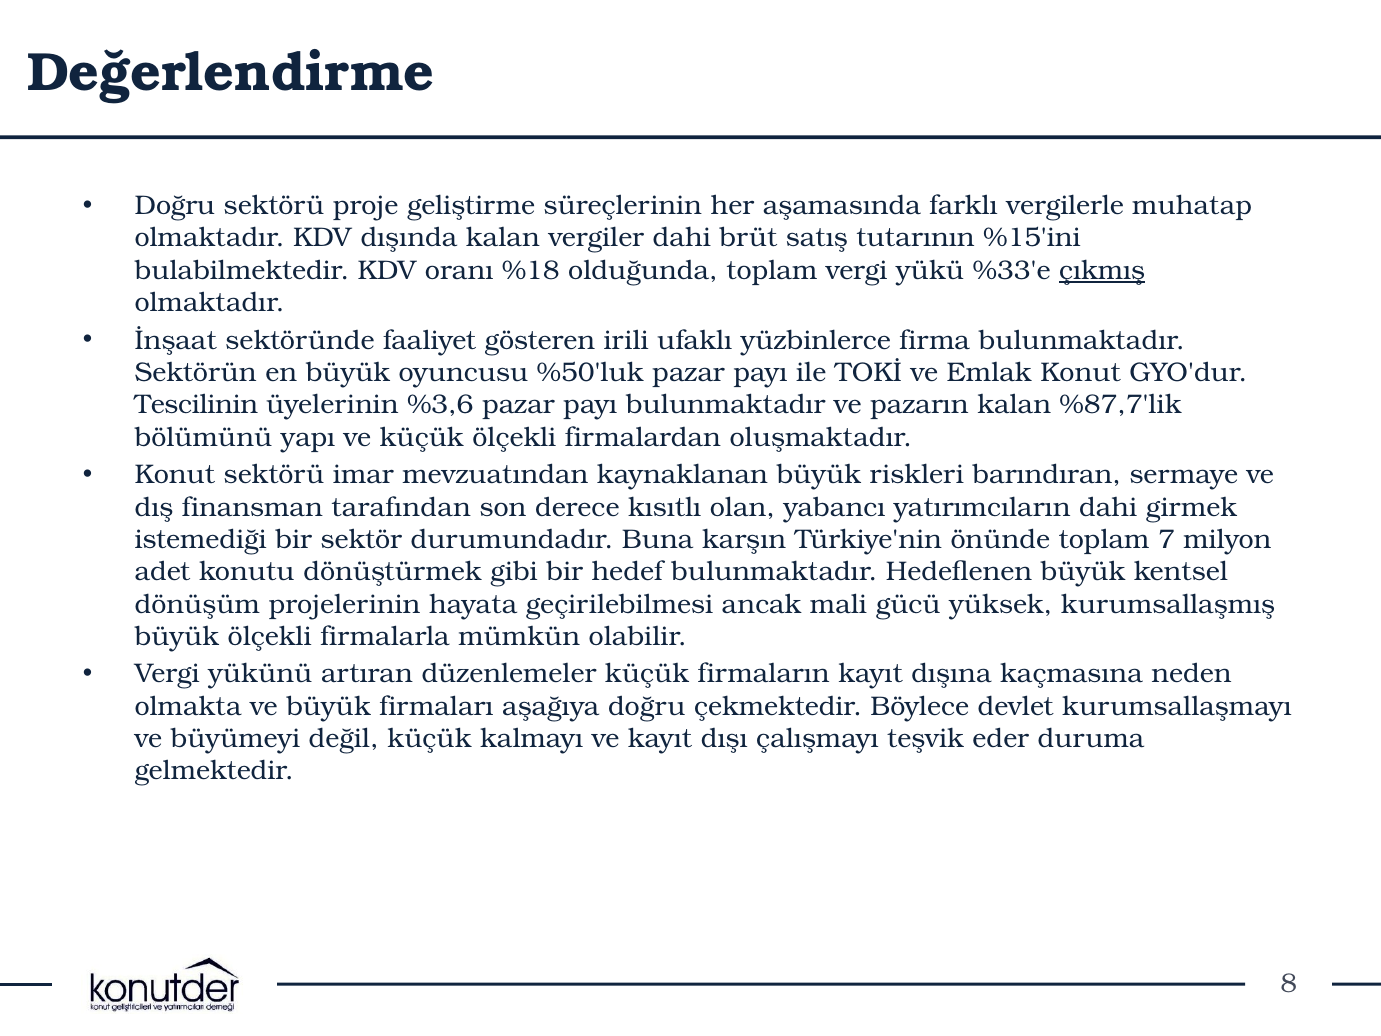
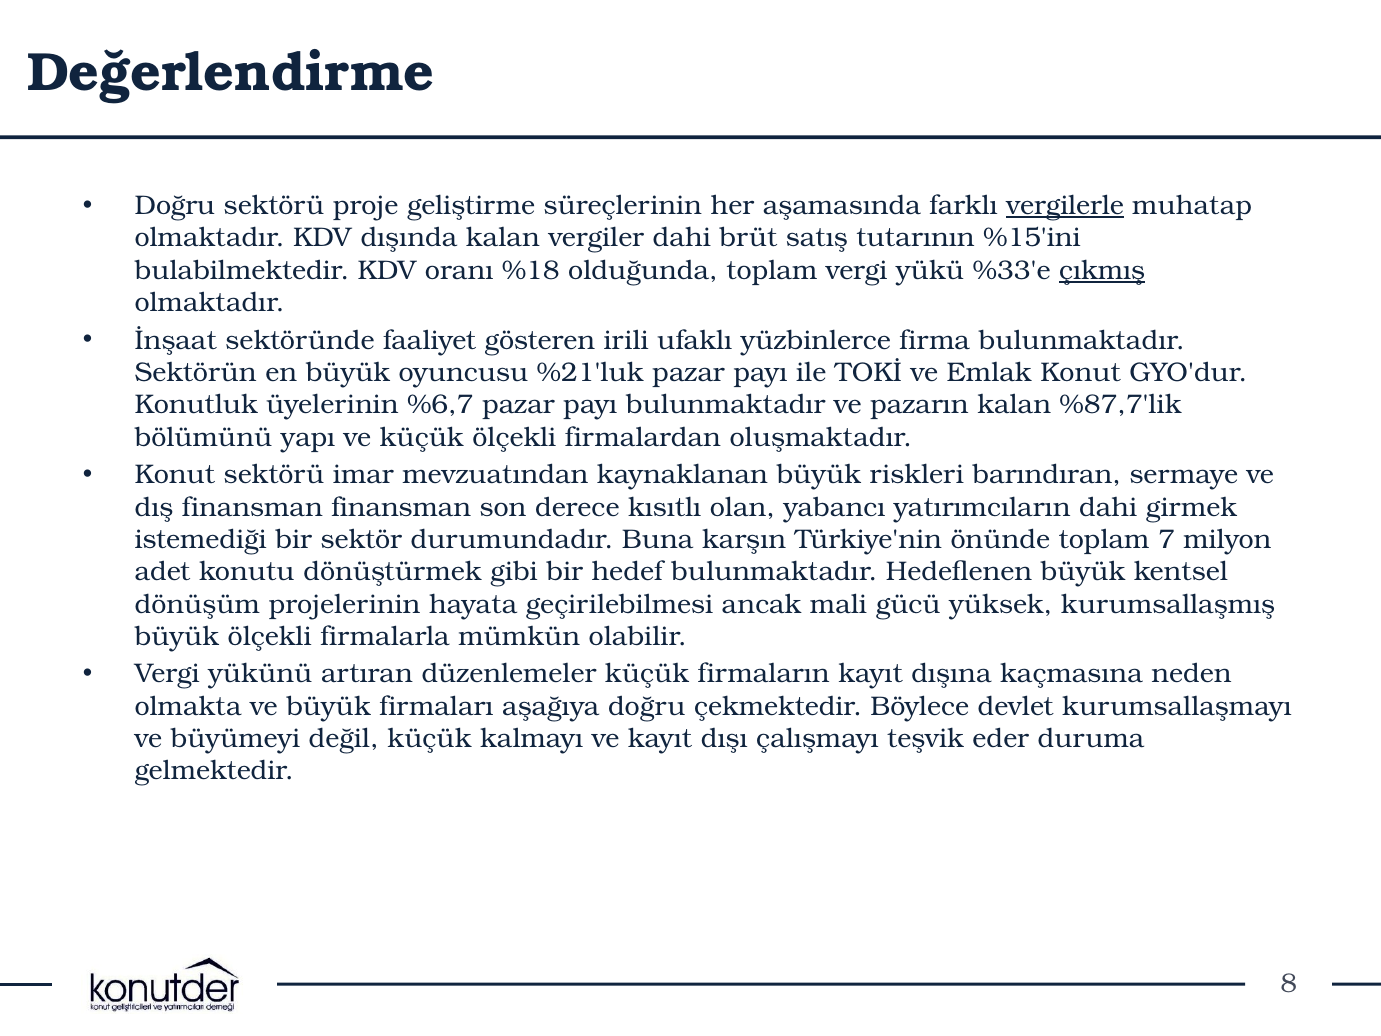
vergilerle underline: none -> present
%50'luk: %50'luk -> %21'luk
Tescilinin: Tescilinin -> Konutluk
%3,6: %3,6 -> %6,7
finansman tarafından: tarafından -> finansman
